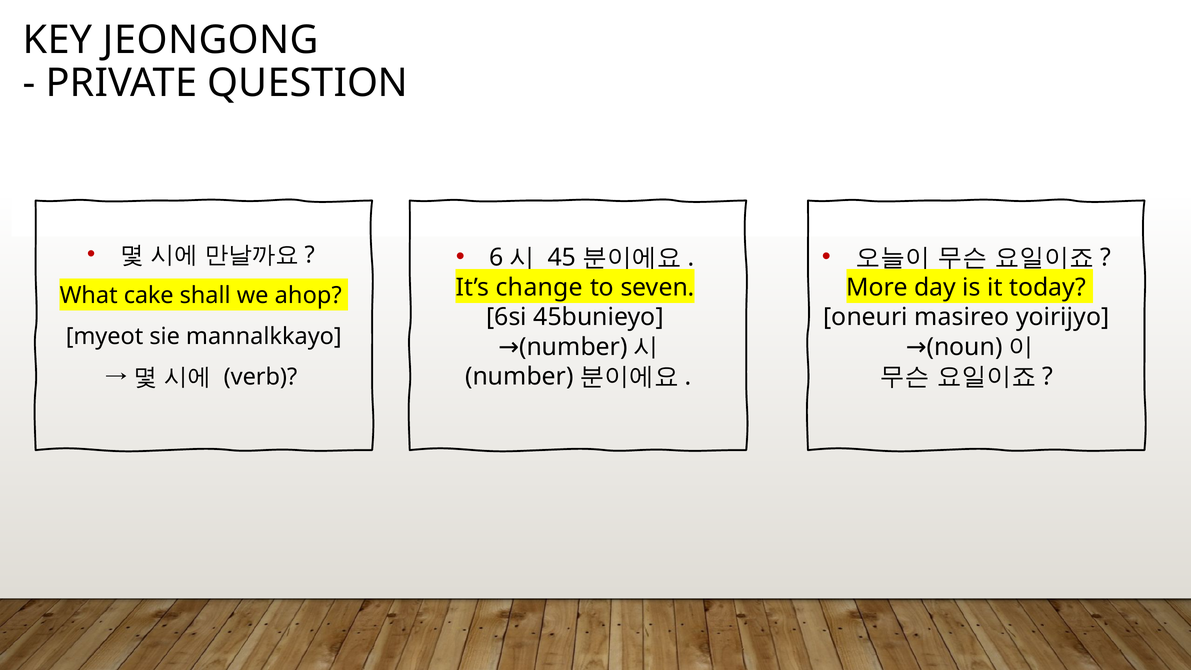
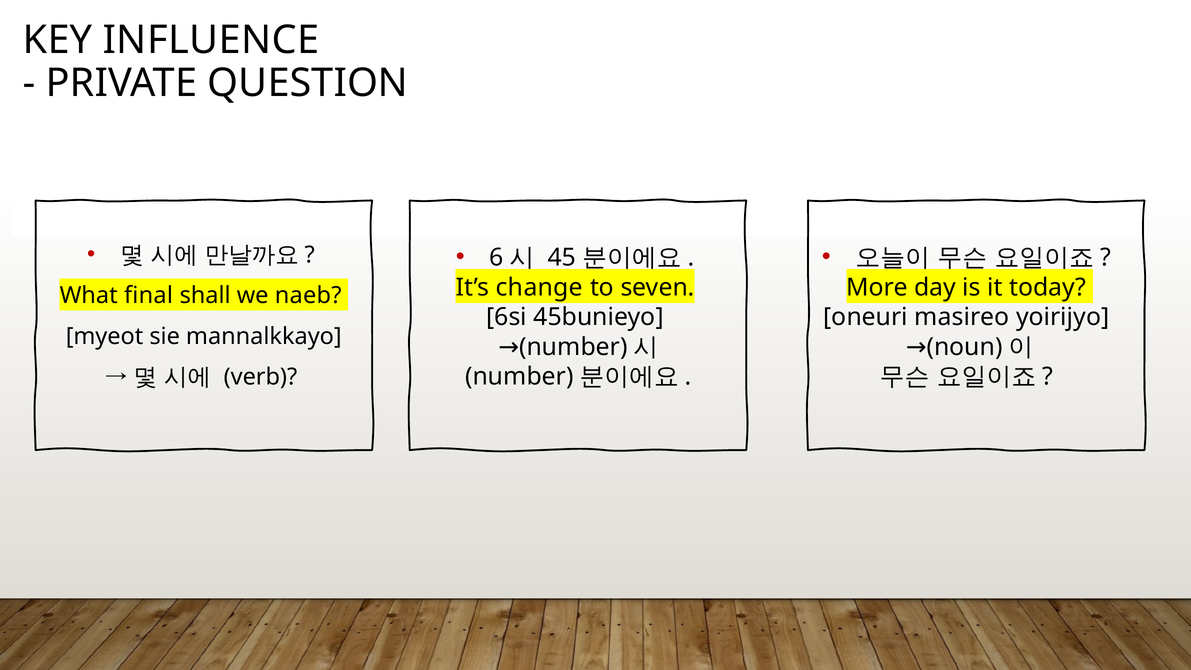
JEONGONG: JEONGONG -> INFLUENCE
cake: cake -> final
ahop: ahop -> naeb
